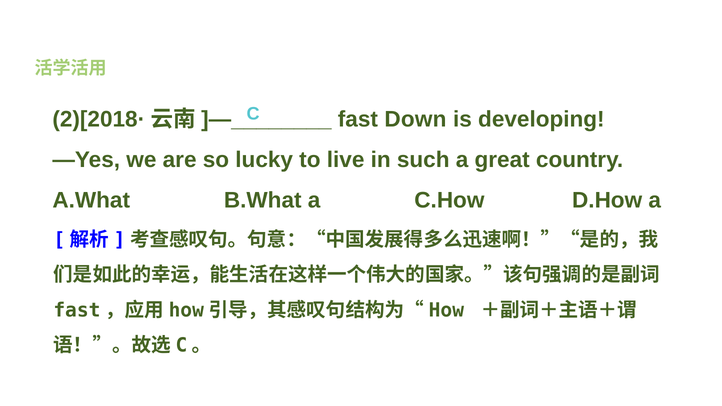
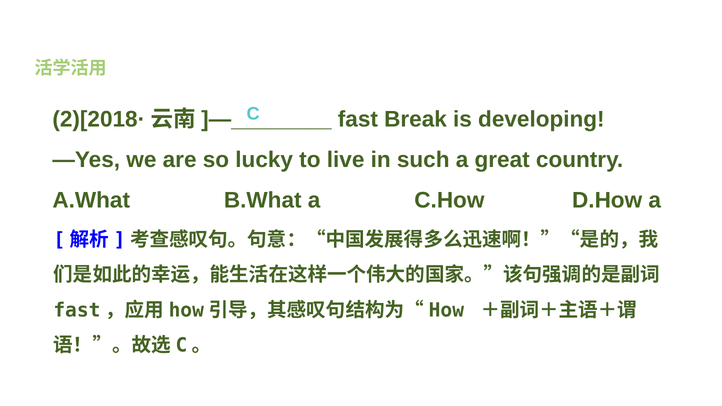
Down: Down -> Break
